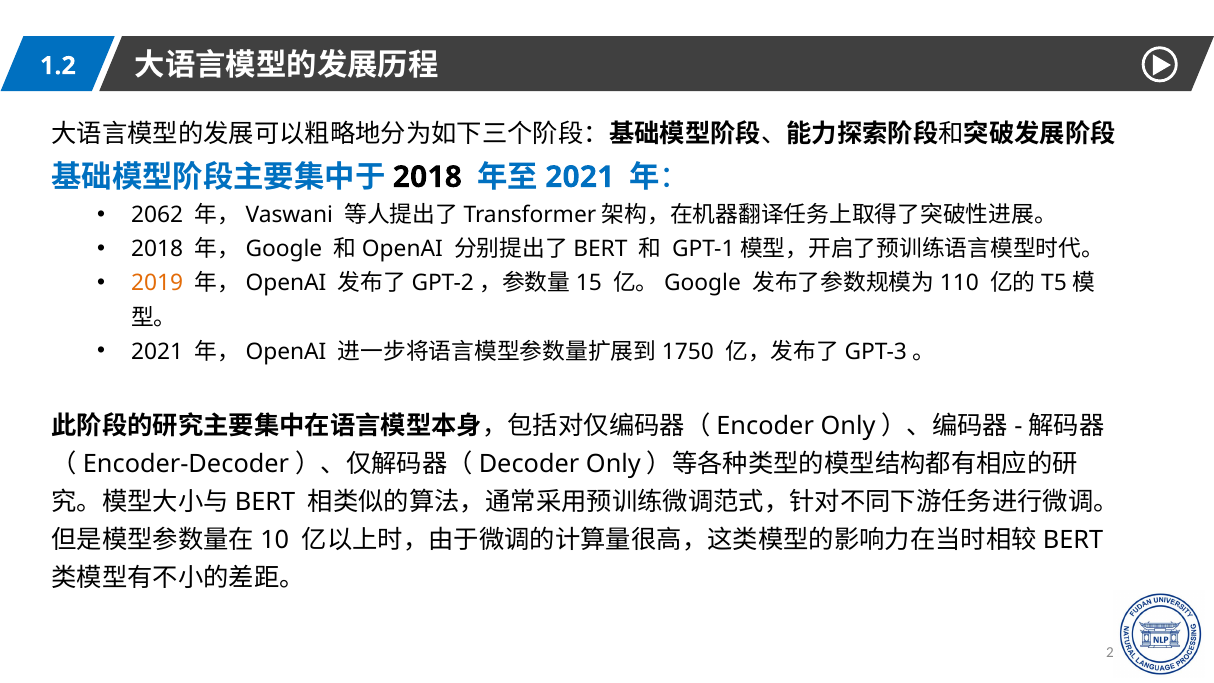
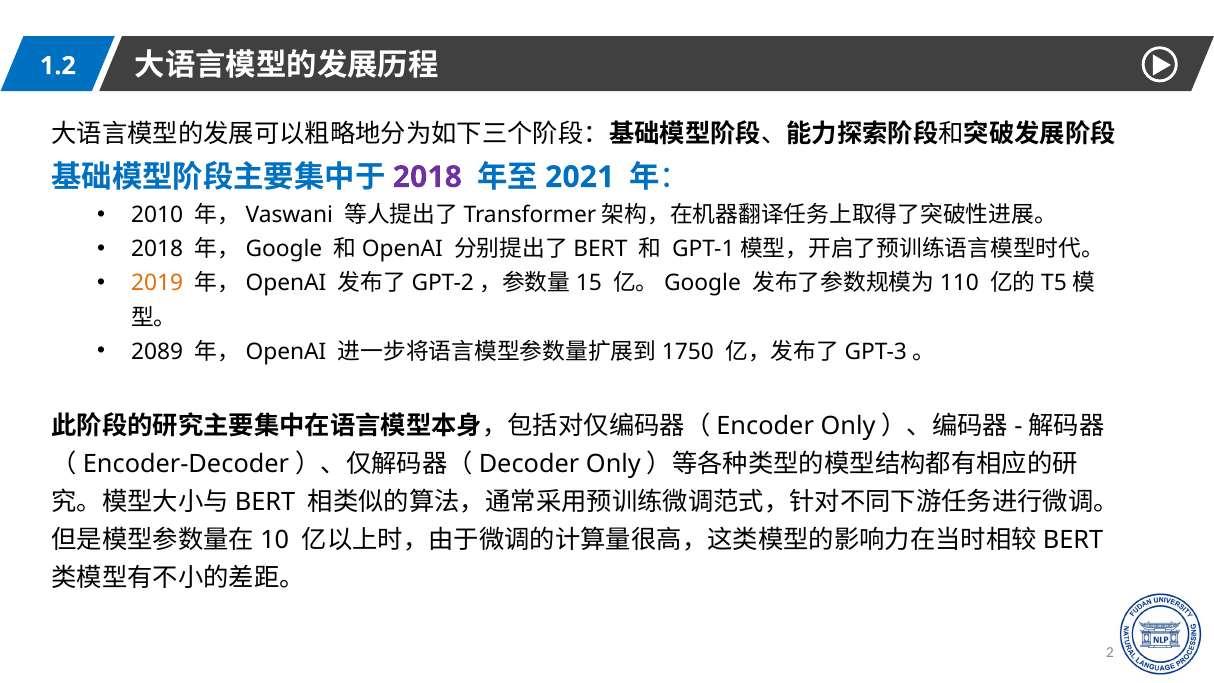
2018 at (427, 177) colour: black -> purple
2062: 2062 -> 2010
2021 at (157, 352): 2021 -> 2089
